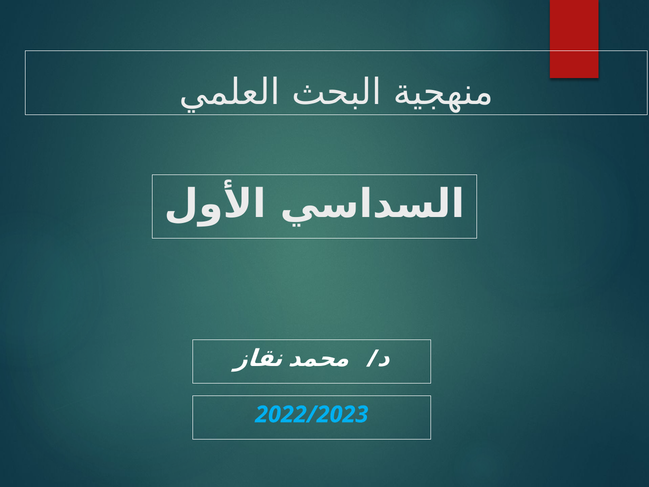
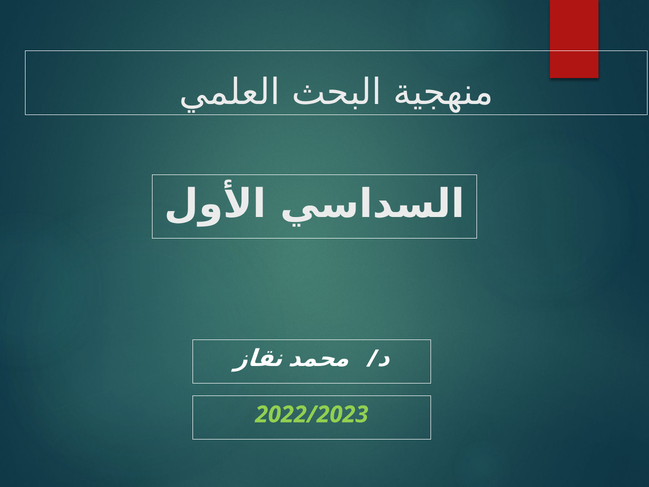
2022/2023 colour: light blue -> light green
